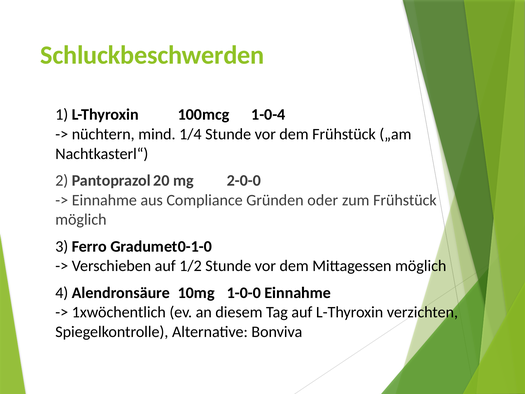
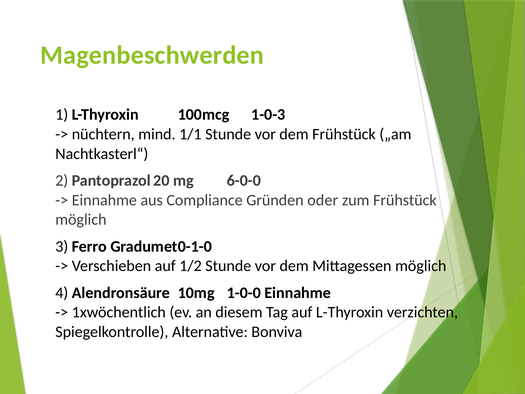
Schluckbeschwerden: Schluckbeschwerden -> Magenbeschwerden
1-0-4: 1-0-4 -> 1-0-3
1/4: 1/4 -> 1/1
2-0-0: 2-0-0 -> 6-0-0
